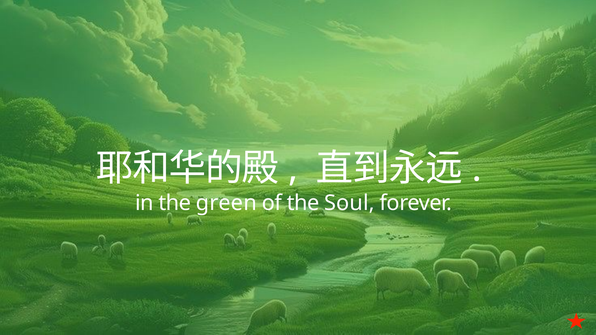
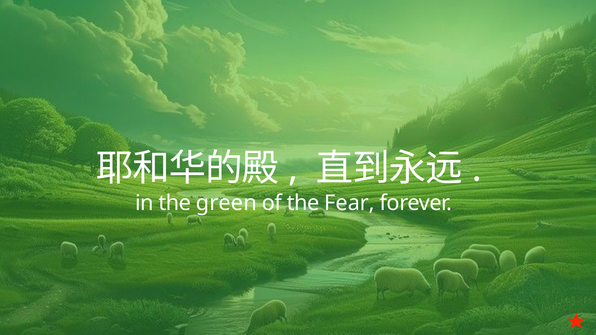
Soul: Soul -> Fear
